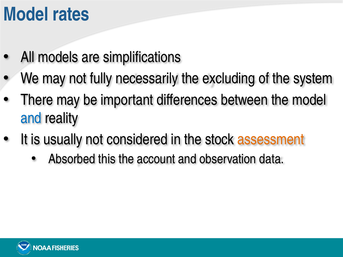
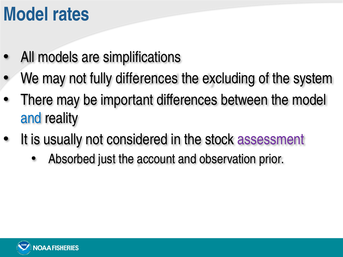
fully necessarily: necessarily -> differences
assessment colour: orange -> purple
this: this -> just
data: data -> prior
